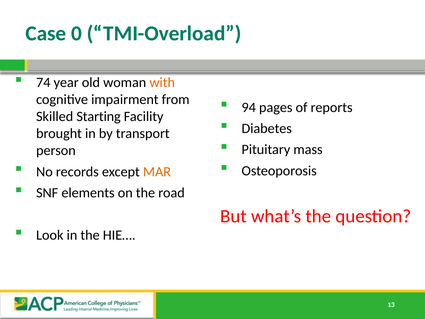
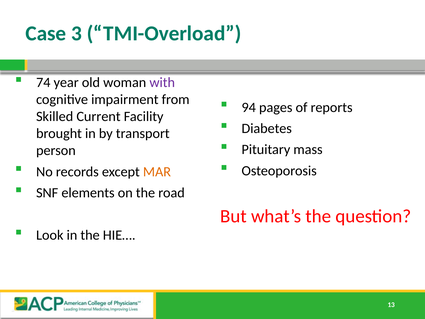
0: 0 -> 3
with colour: orange -> purple
Starting: Starting -> Current
